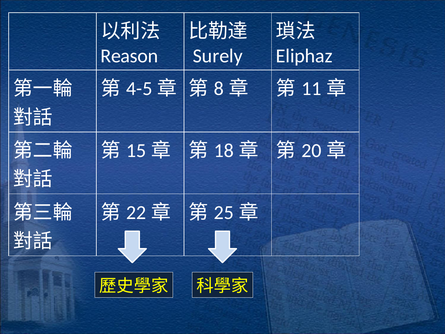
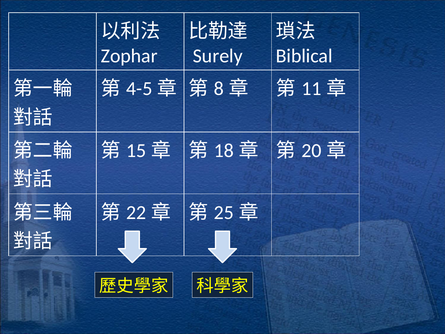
Reason: Reason -> Zophar
Eliphaz: Eliphaz -> Biblical
